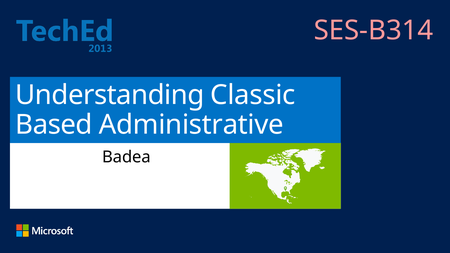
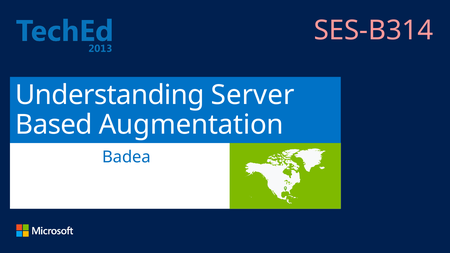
Classic: Classic -> Server
Administrative: Administrative -> Augmentation
Badea colour: black -> blue
